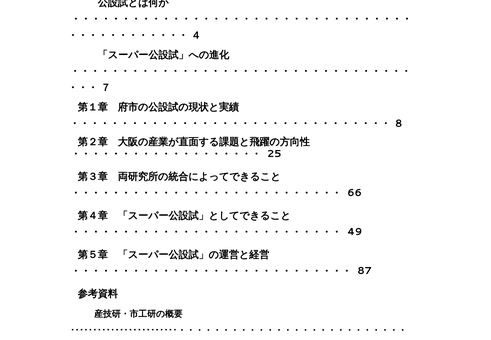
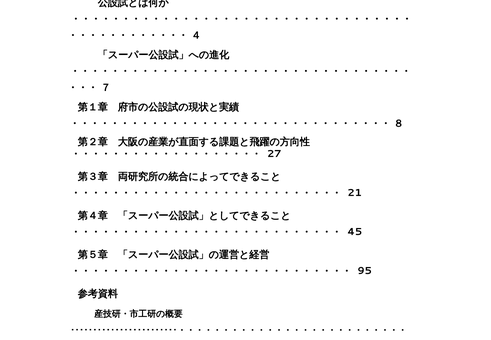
25: 25 -> 27
66: 66 -> 21
49: 49 -> 45
87: 87 -> 95
